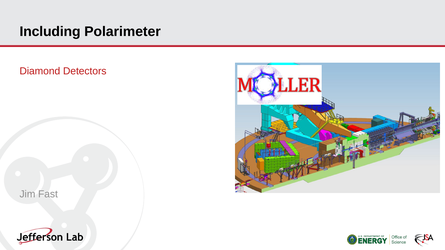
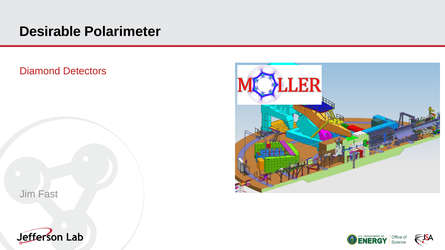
Including: Including -> Desirable
